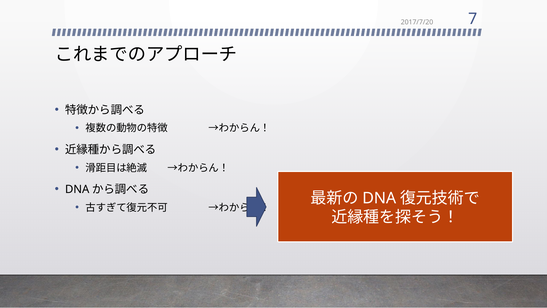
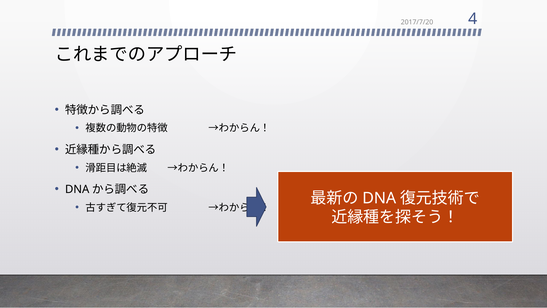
7: 7 -> 4
